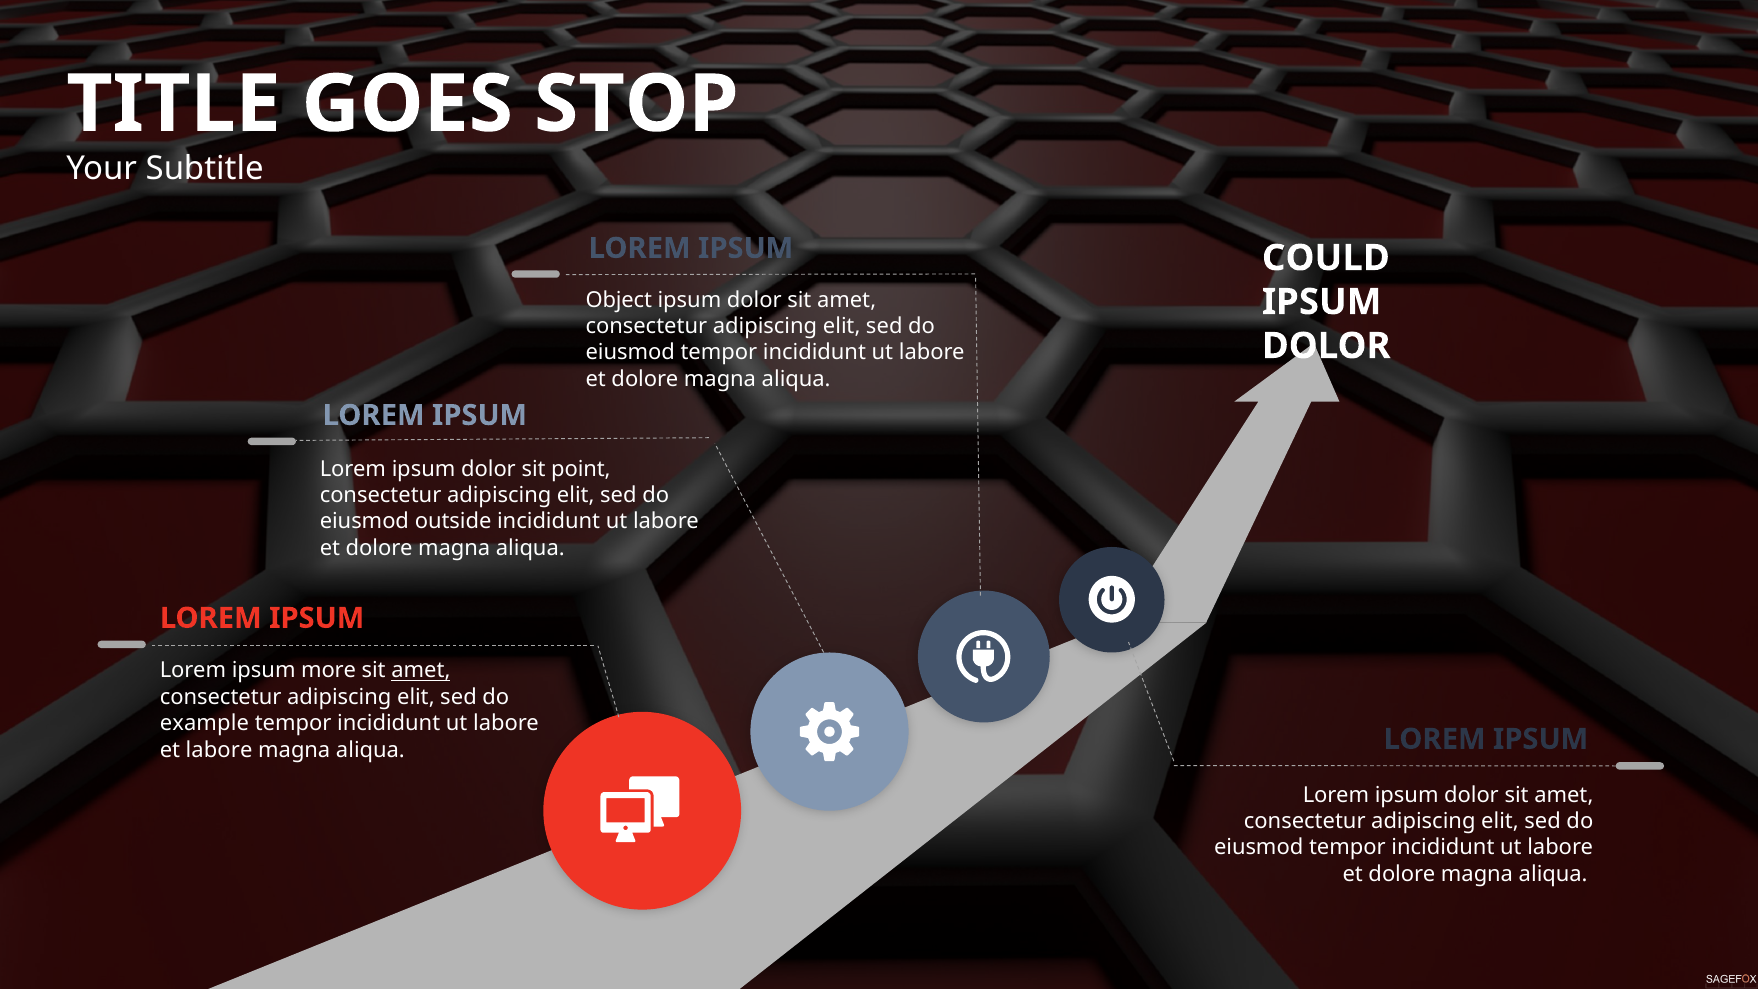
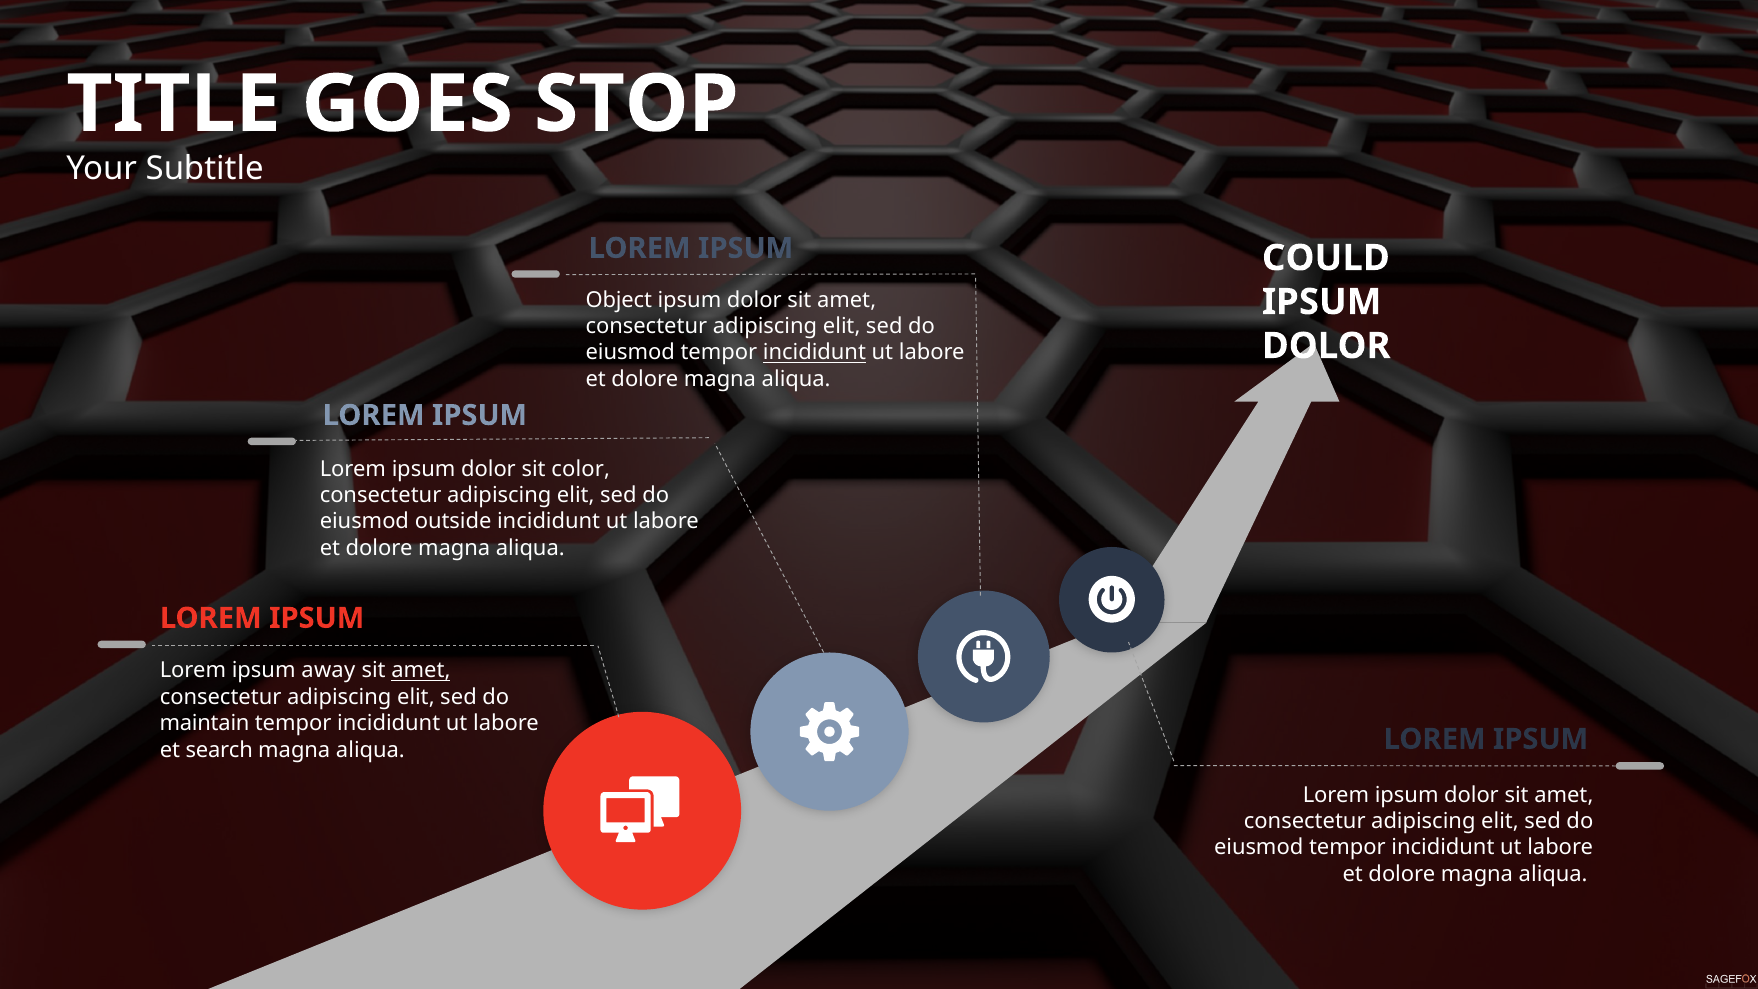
incididunt at (814, 353) underline: none -> present
point: point -> color
more: more -> away
example: example -> maintain
et labore: labore -> search
